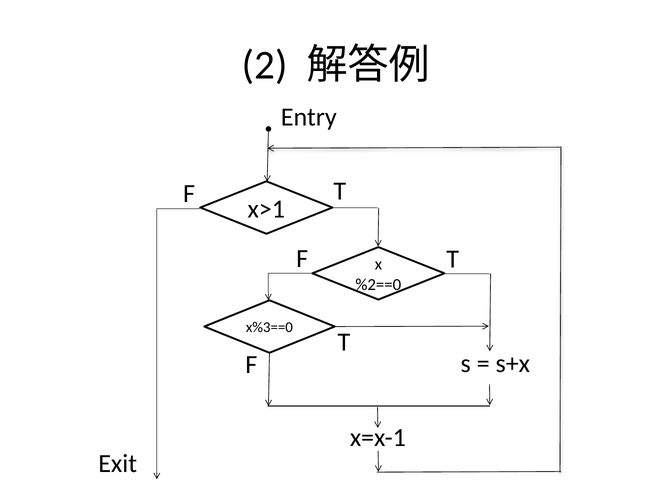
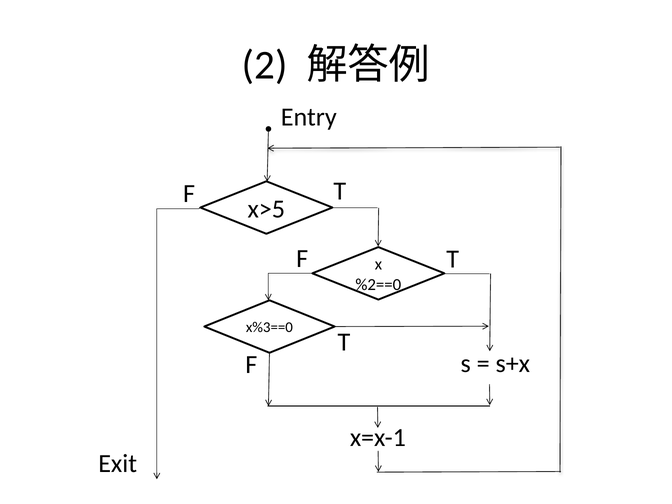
x>1: x>1 -> x>5
